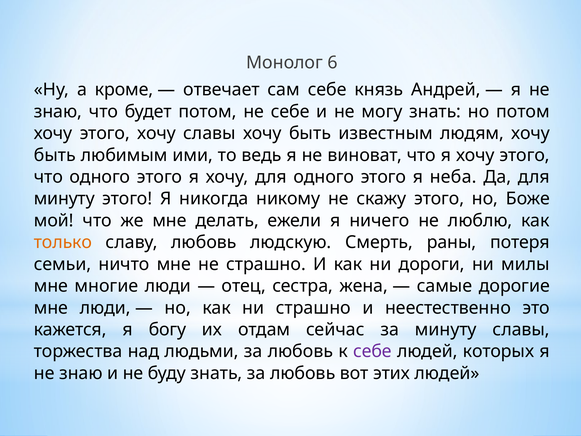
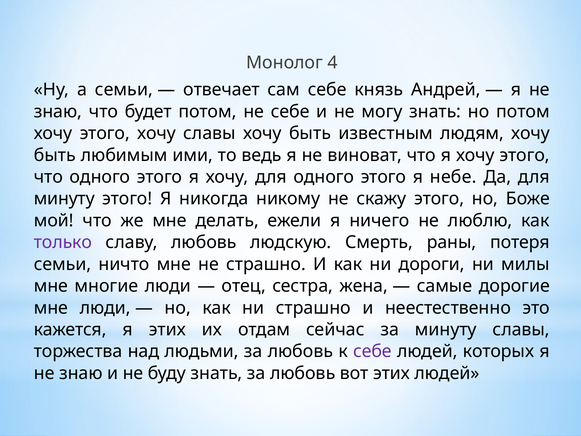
6: 6 -> 4
а кроме: кроме -> семьи
неба: неба -> небе
только colour: orange -> purple
я богу: богу -> этих
